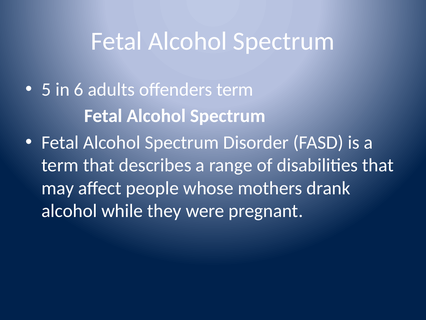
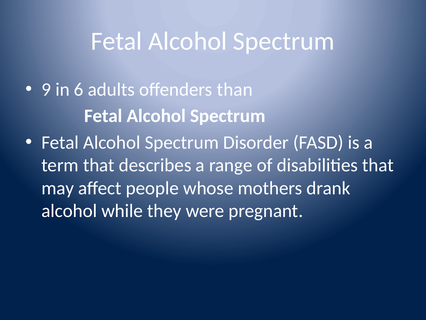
5: 5 -> 9
offenders term: term -> than
